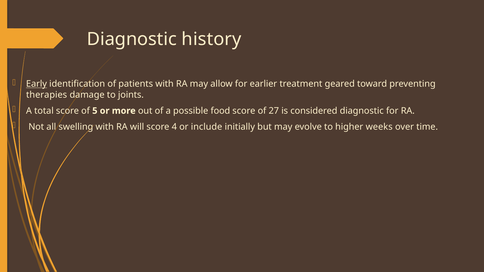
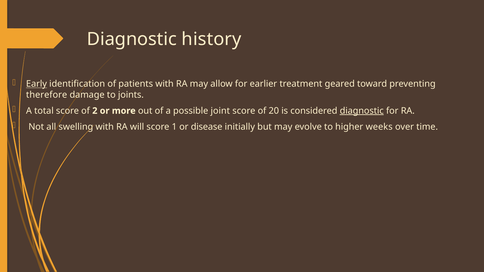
therapies: therapies -> therefore
5: 5 -> 2
food: food -> joint
27: 27 -> 20
diagnostic at (362, 111) underline: none -> present
4: 4 -> 1
include: include -> disease
